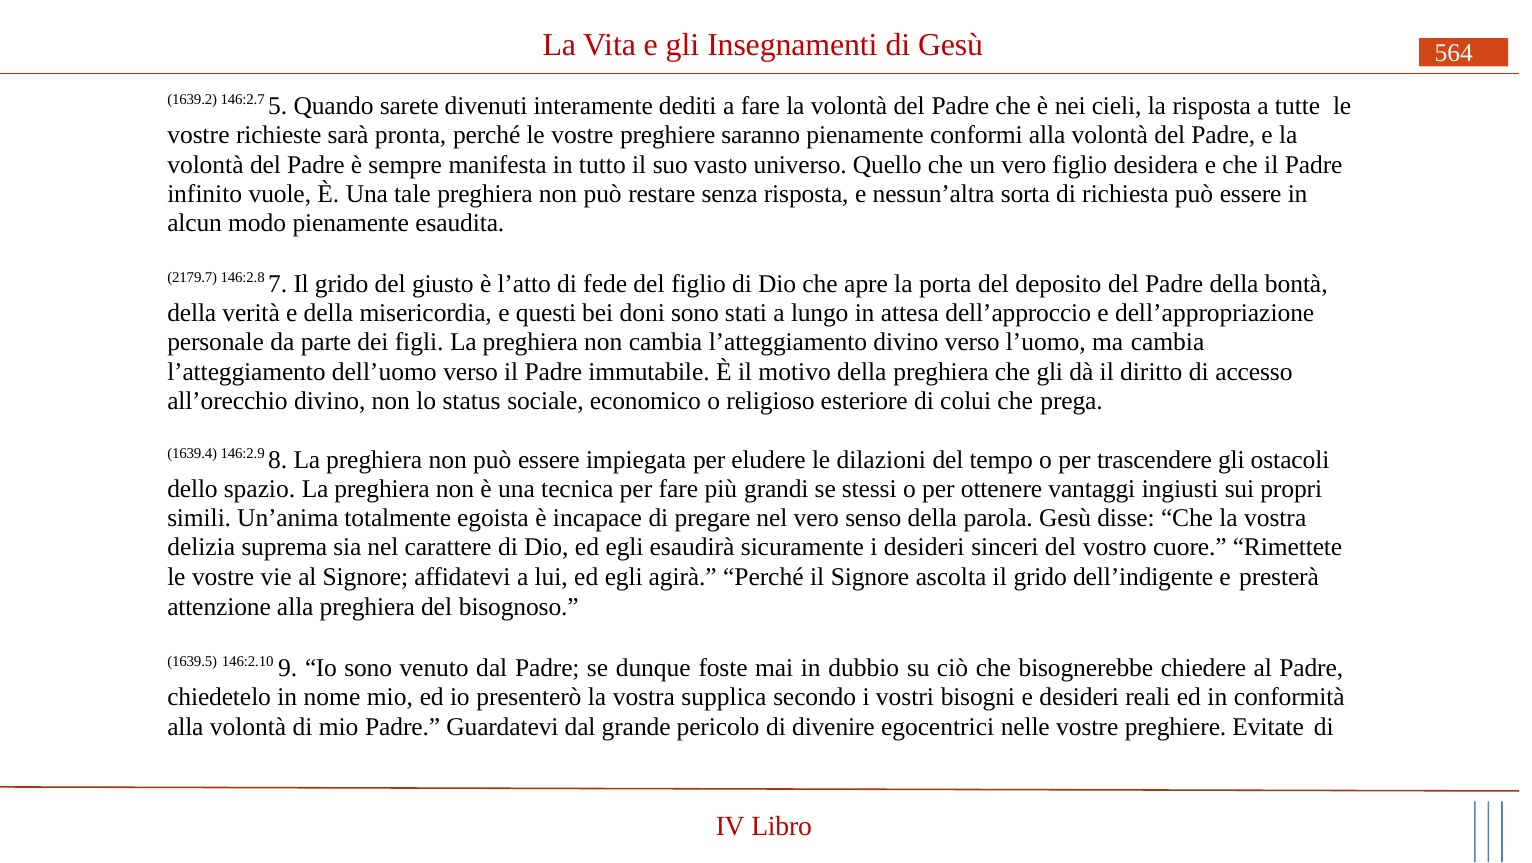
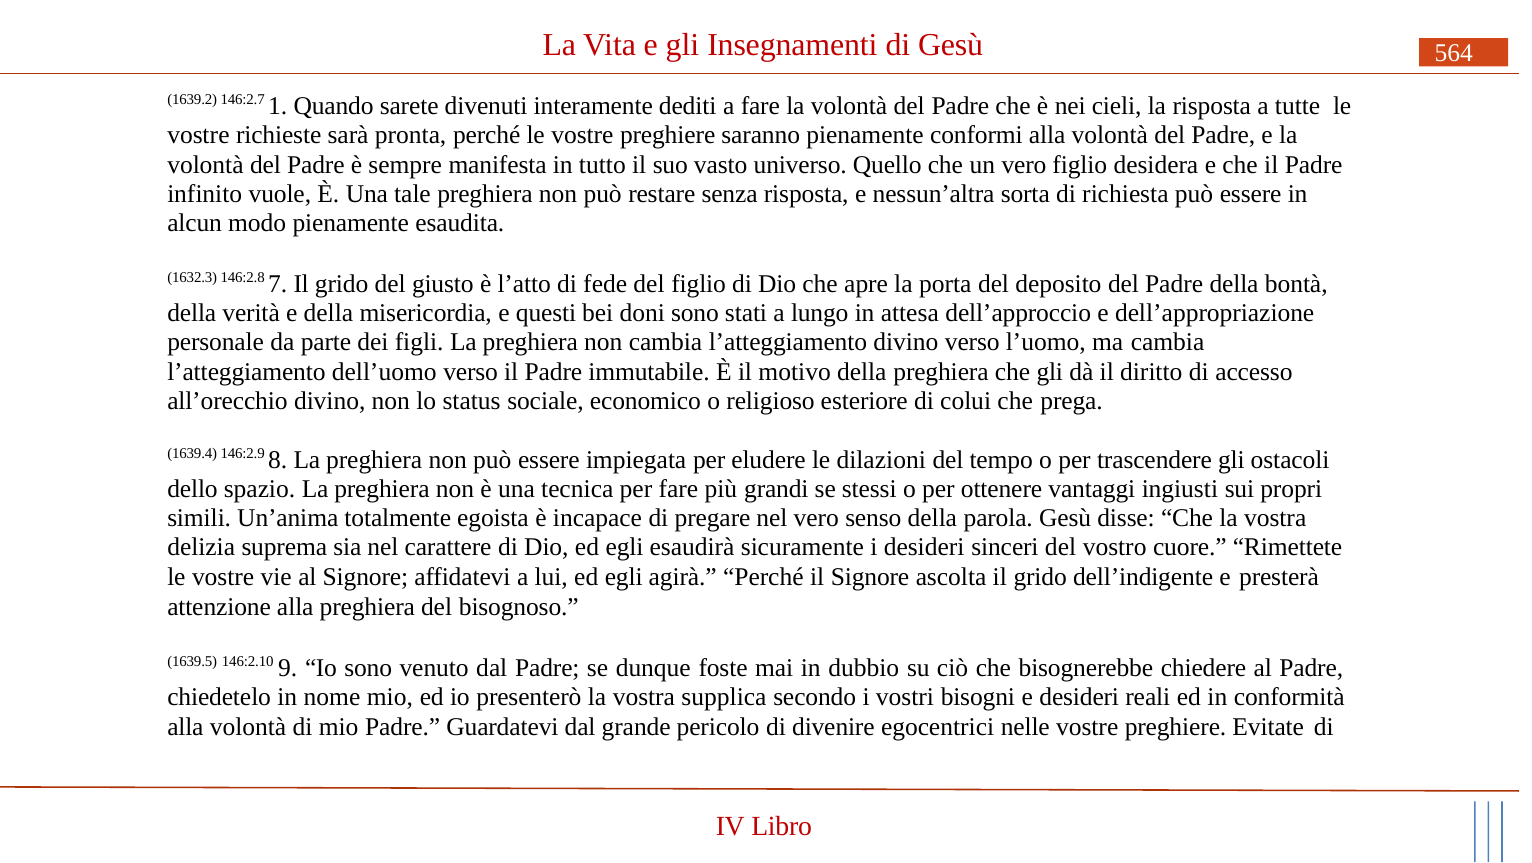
5: 5 -> 1
2179.7: 2179.7 -> 1632.3
